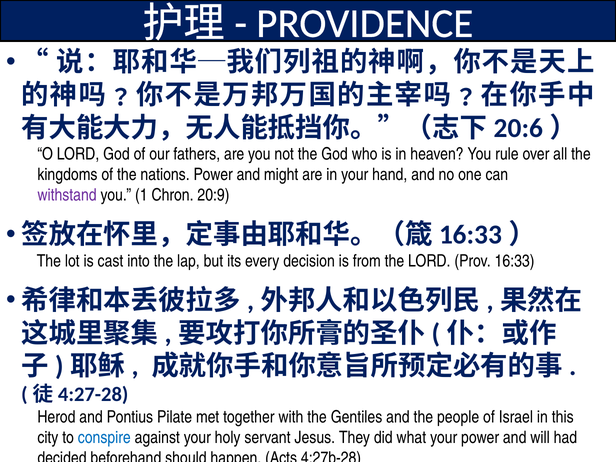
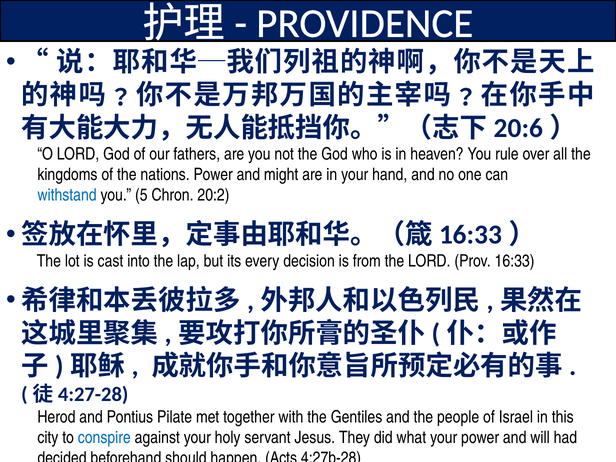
withstand colour: purple -> blue
1: 1 -> 5
20:9: 20:9 -> 20:2
